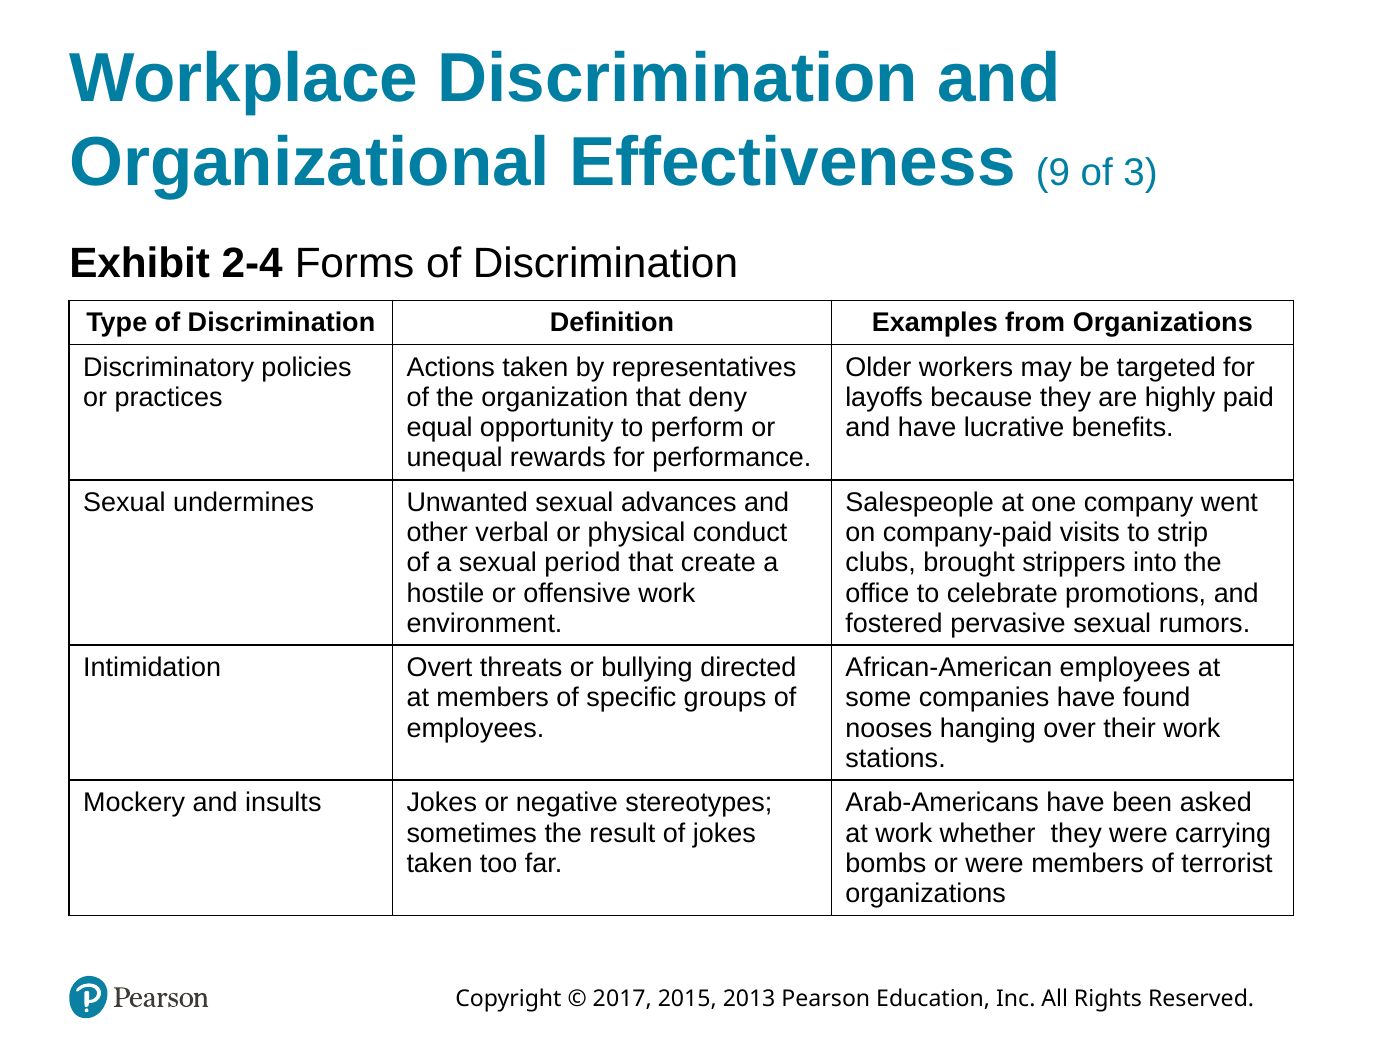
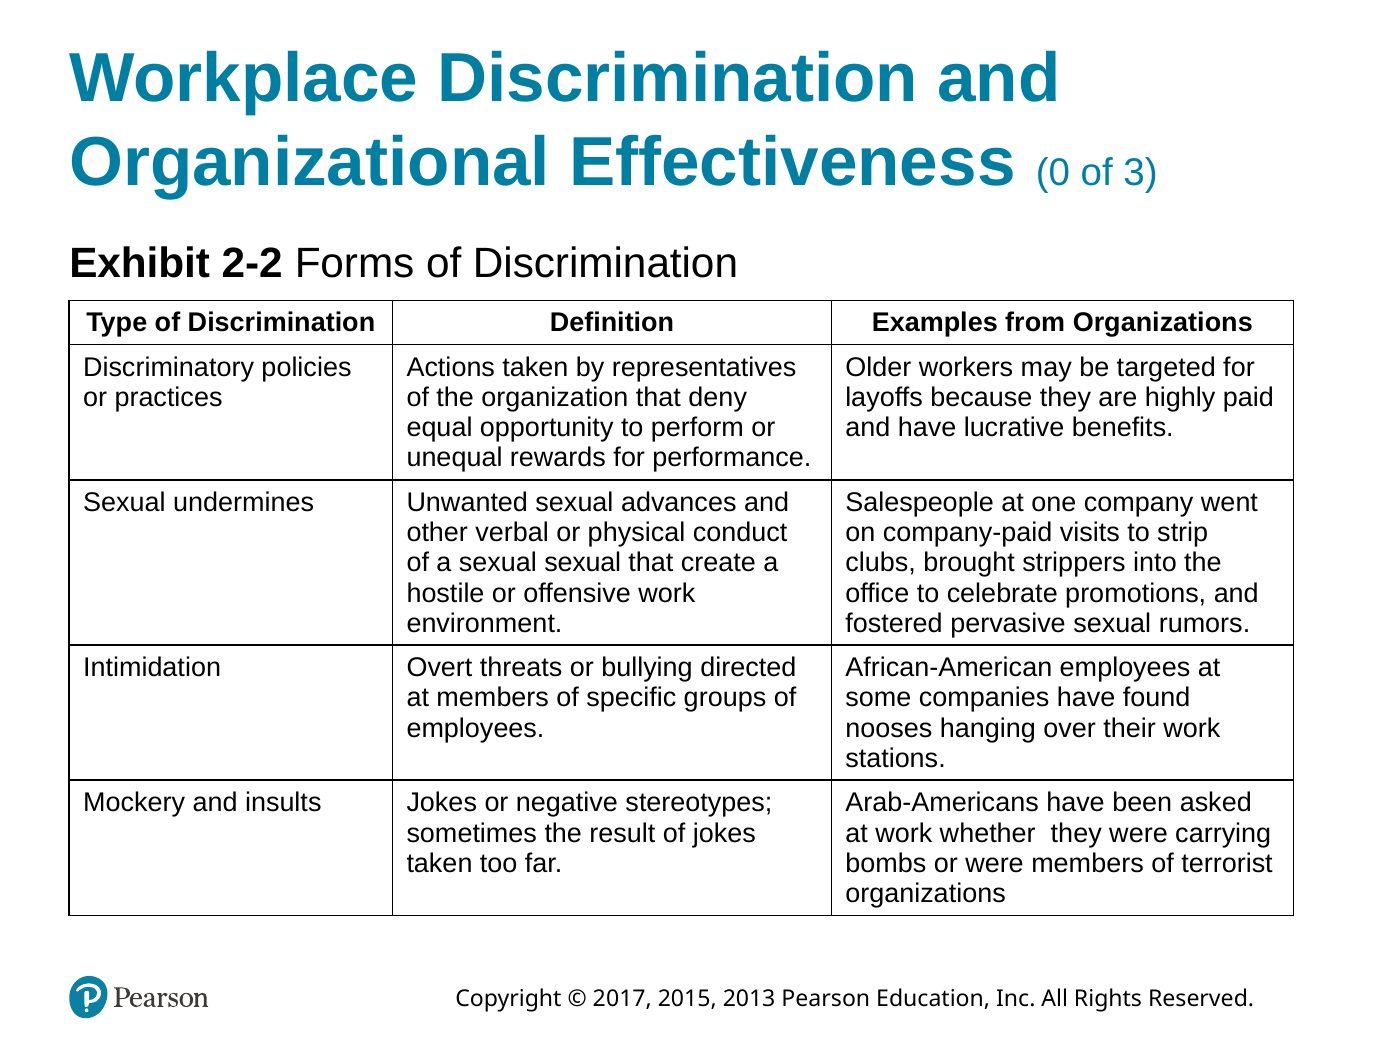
9: 9 -> 0
2-4: 2-4 -> 2-2
sexual period: period -> sexual
